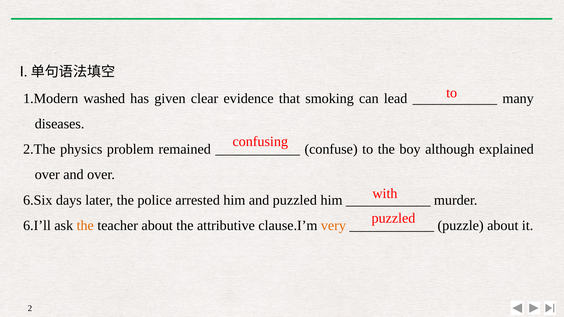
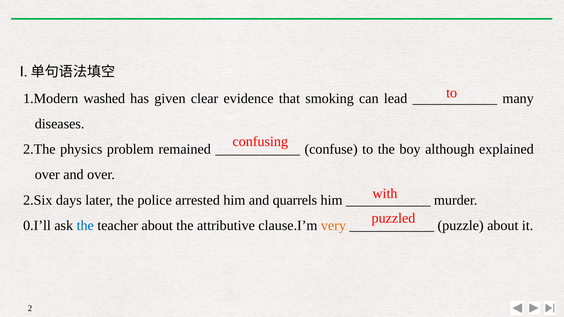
6.Six: 6.Six -> 2.Six
and puzzled: puzzled -> quarrels
6.I’ll: 6.I’ll -> 0.I’ll
the at (85, 226) colour: orange -> blue
